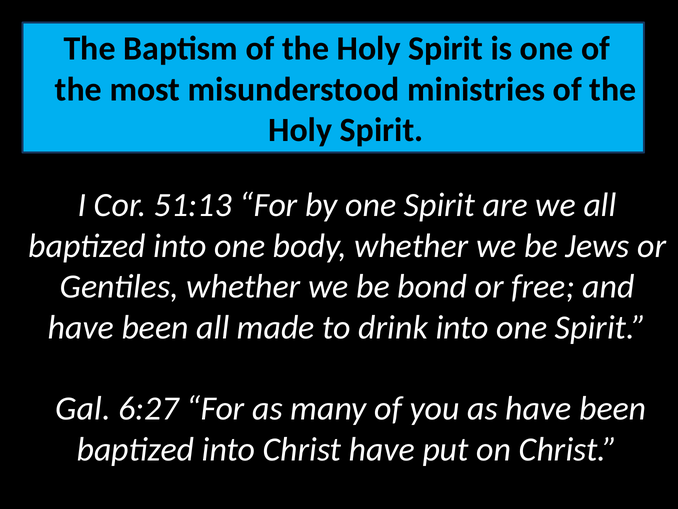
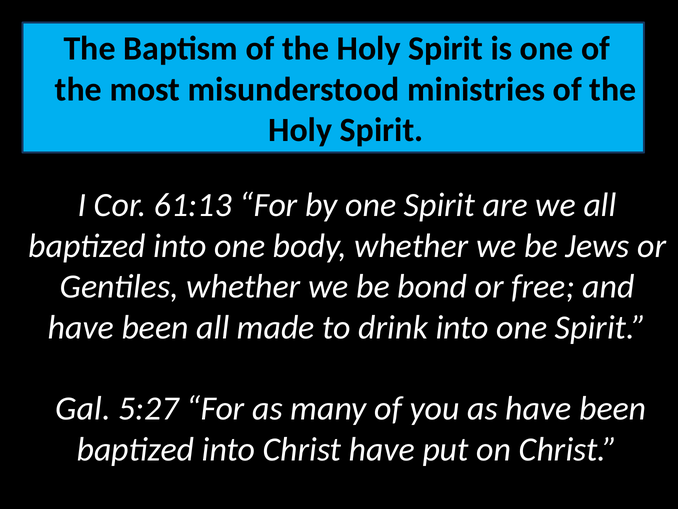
51:13: 51:13 -> 61:13
6:27: 6:27 -> 5:27
